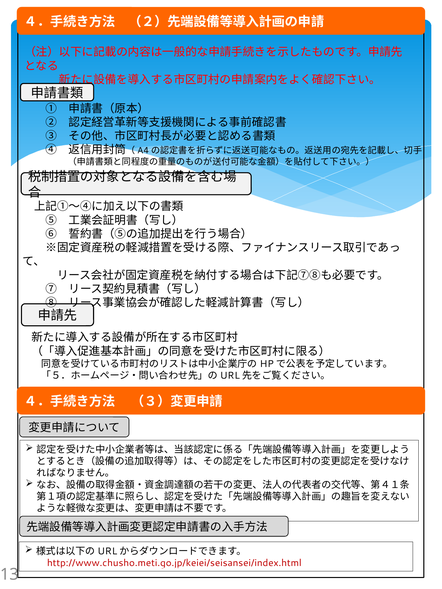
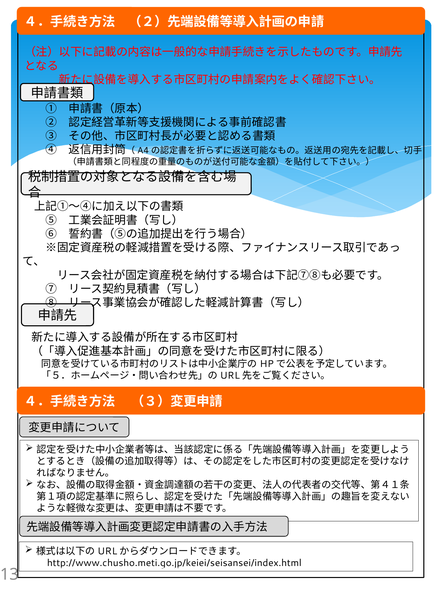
http://www.chusho.meti.go.jp/keiei/seisansei/index.html colour: red -> black
